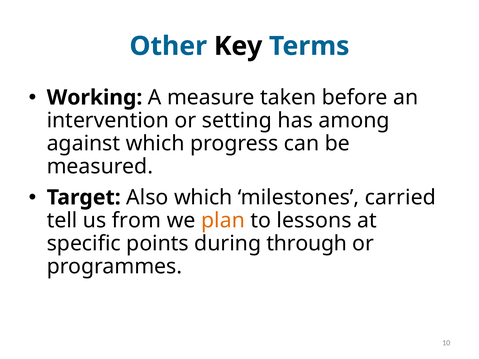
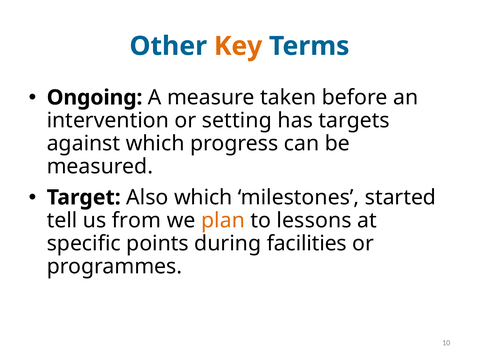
Key colour: black -> orange
Working: Working -> Ongoing
among: among -> targets
carried: carried -> started
through: through -> facilities
